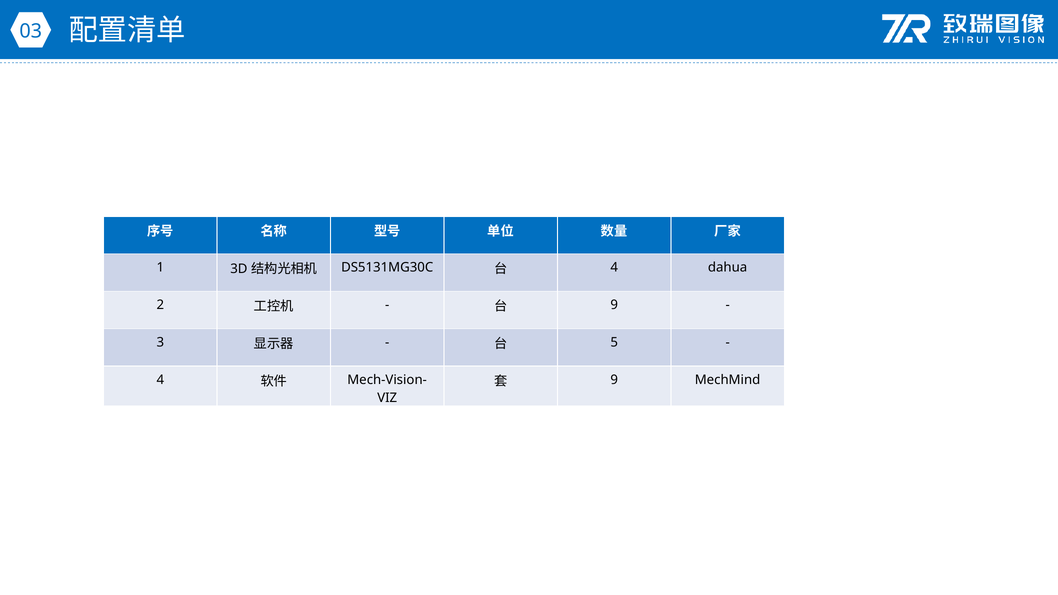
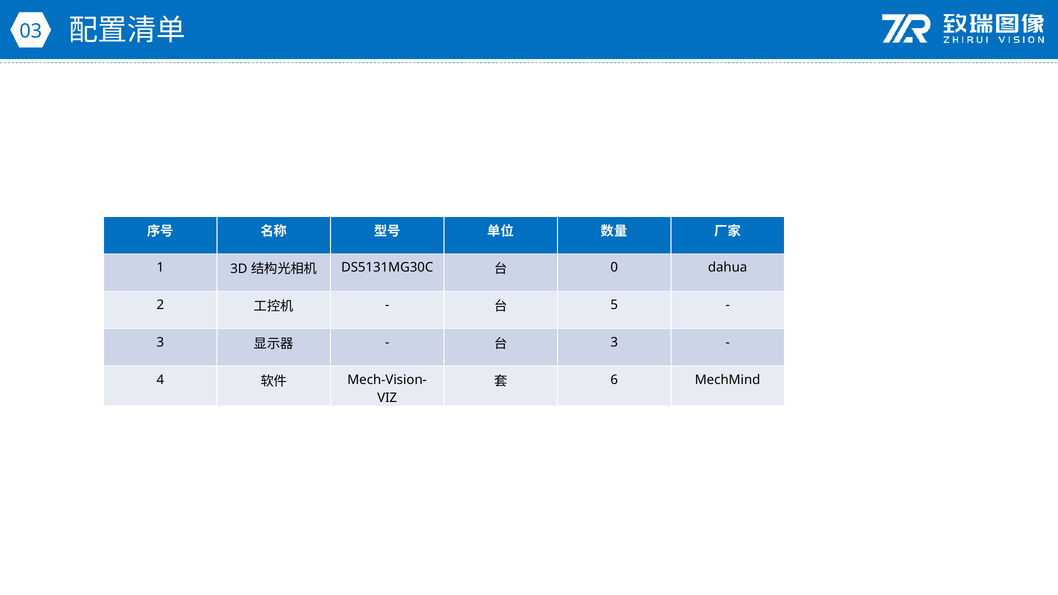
4 at (614, 268): 4 -> 0
9 at (614, 305): 9 -> 5
5 at (614, 343): 5 -> 3
9 at (614, 380): 9 -> 6
